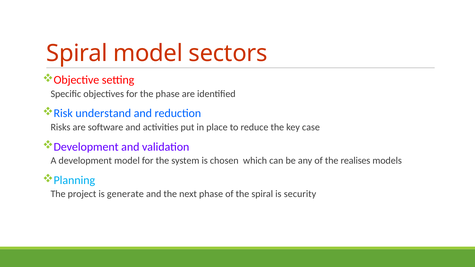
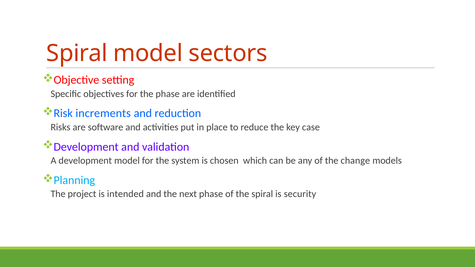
understand: understand -> increments
realises: realises -> change
generate: generate -> intended
